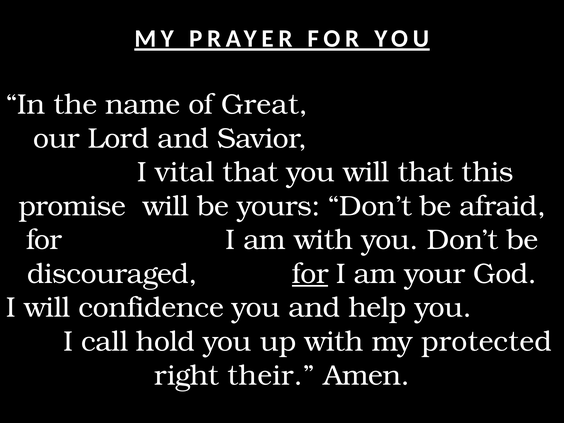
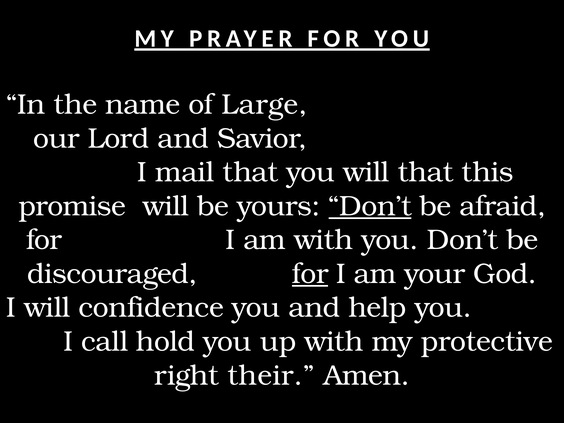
Great: Great -> Large
vital: vital -> mail
Don’t at (370, 206) underline: none -> present
protected: protected -> protective
